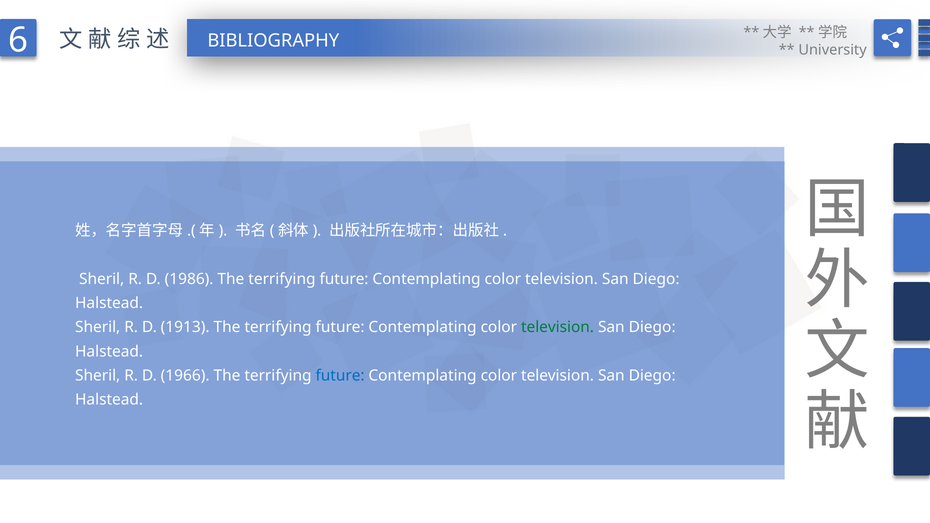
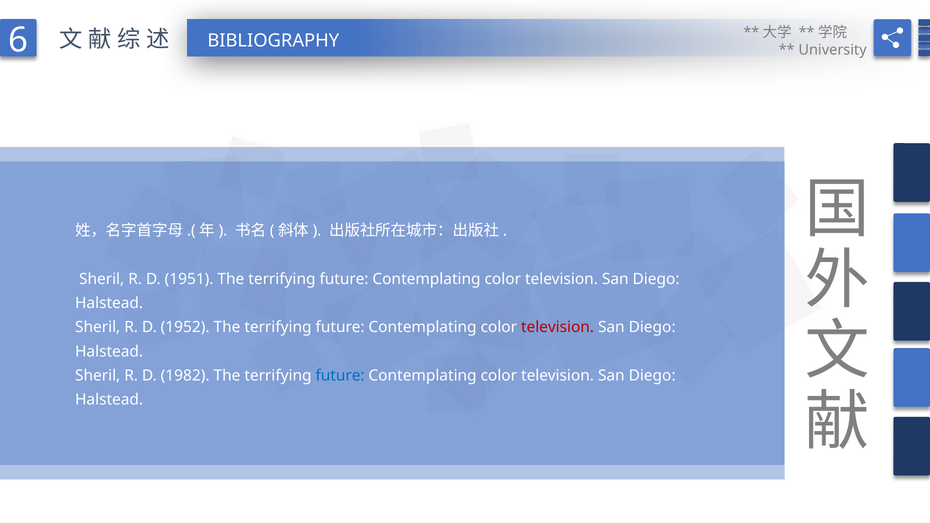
1986: 1986 -> 1951
1913: 1913 -> 1952
television at (558, 327) colour: green -> red
1966: 1966 -> 1982
